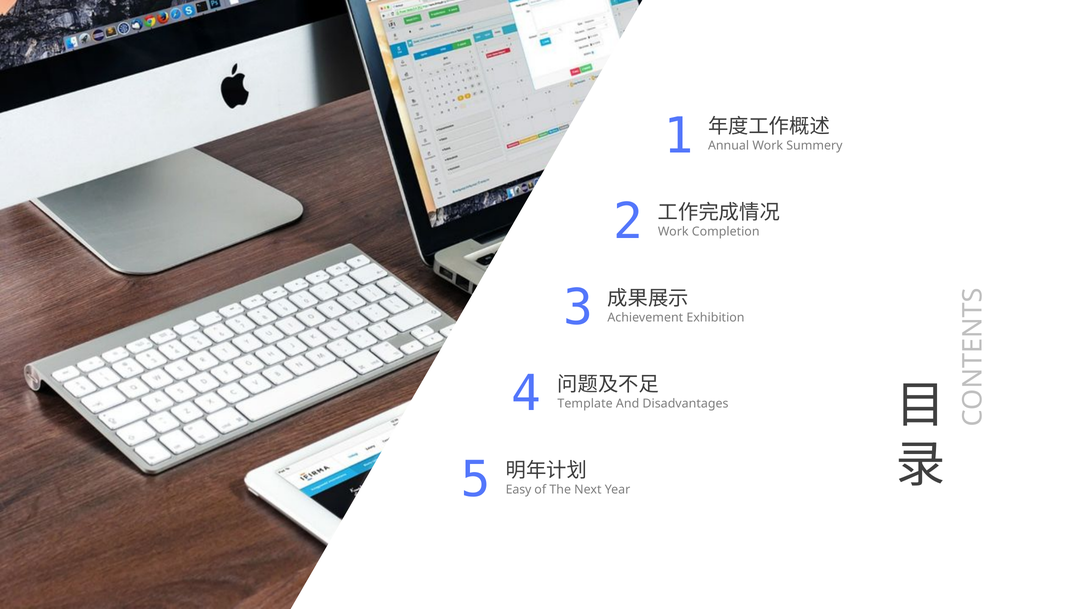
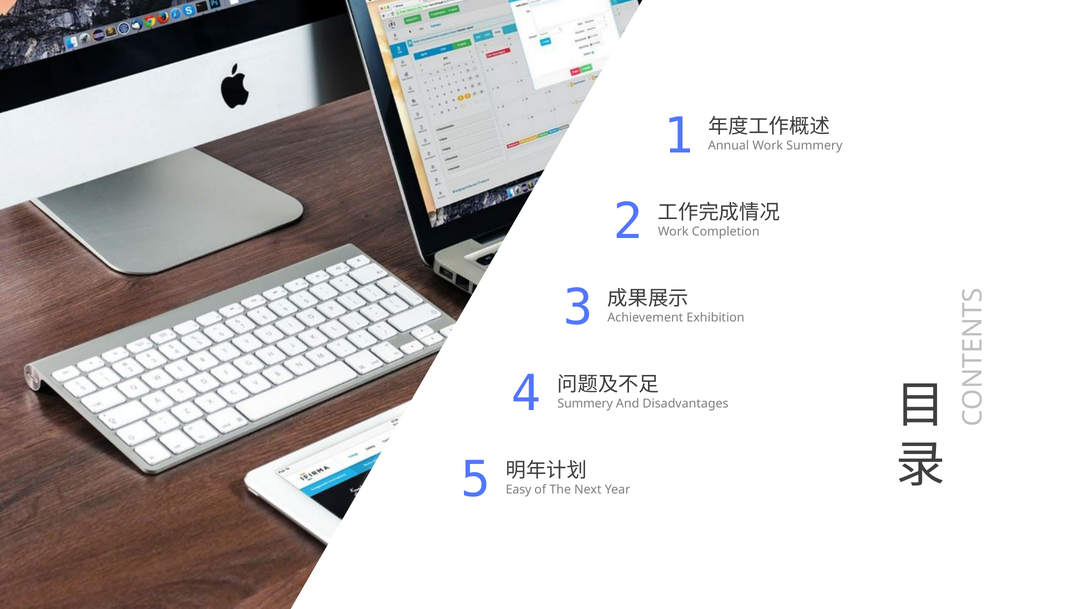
Template at (585, 404): Template -> Summery
